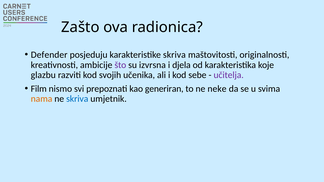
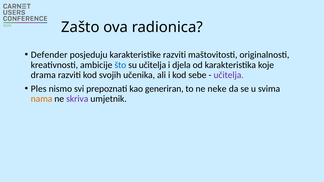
karakteristike skriva: skriva -> razviti
što colour: purple -> blue
su izvrsna: izvrsna -> učitelja
glazbu: glazbu -> drama
Film: Film -> Ples
skriva at (77, 99) colour: blue -> purple
